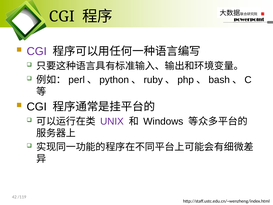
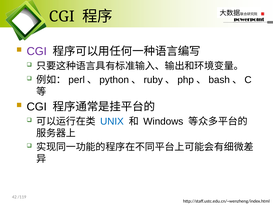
UNIX colour: purple -> blue
